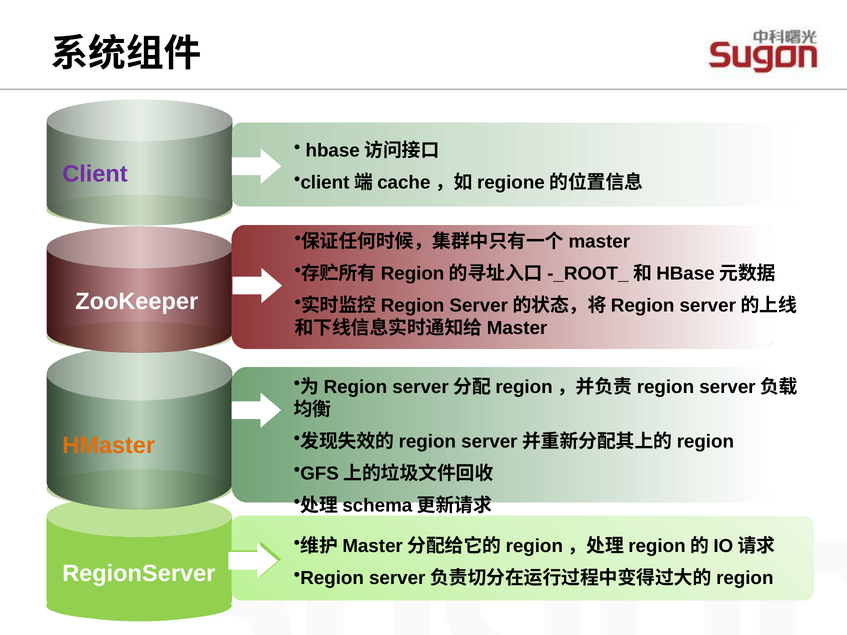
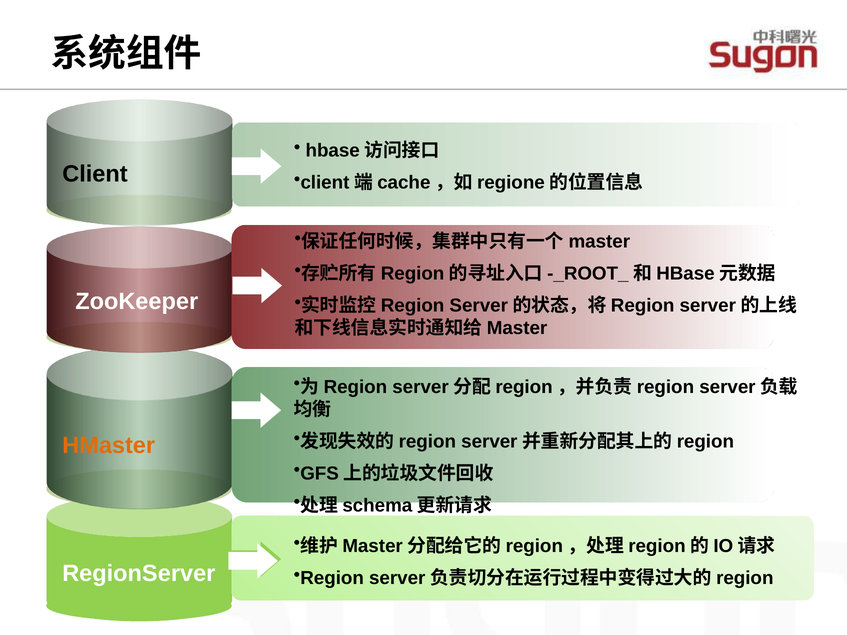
Client colour: purple -> black
